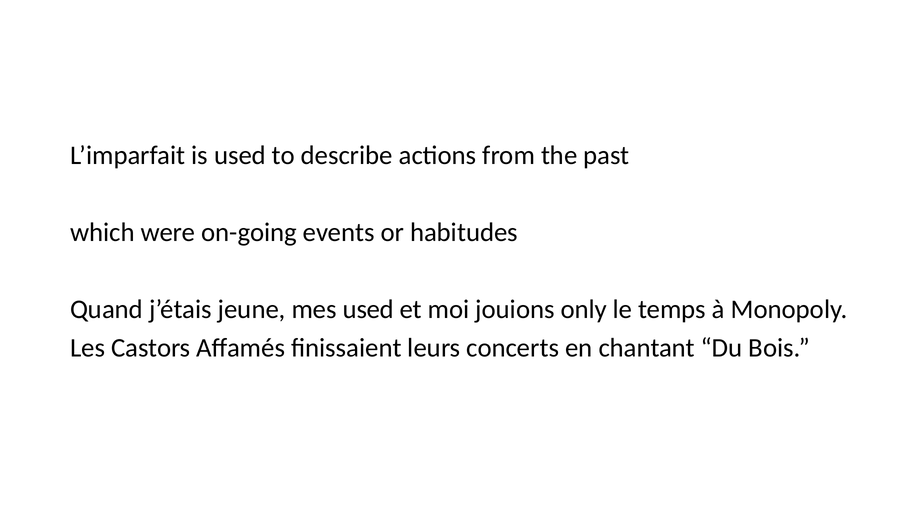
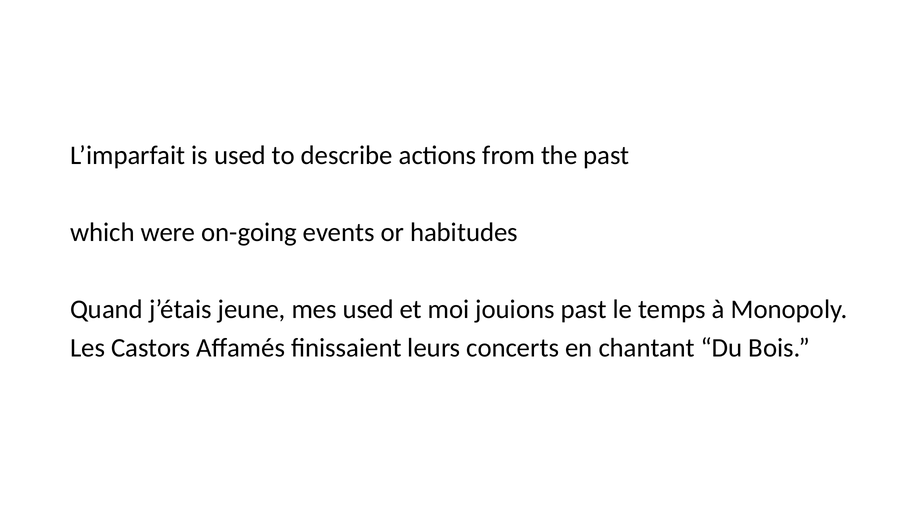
jouions only: only -> past
